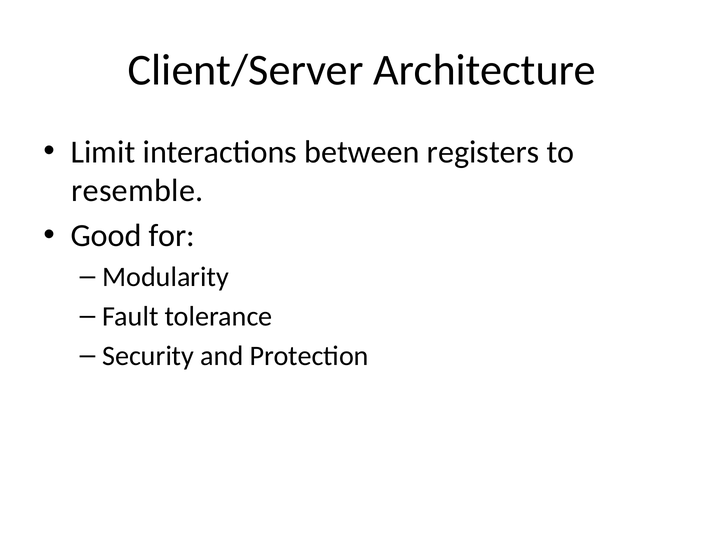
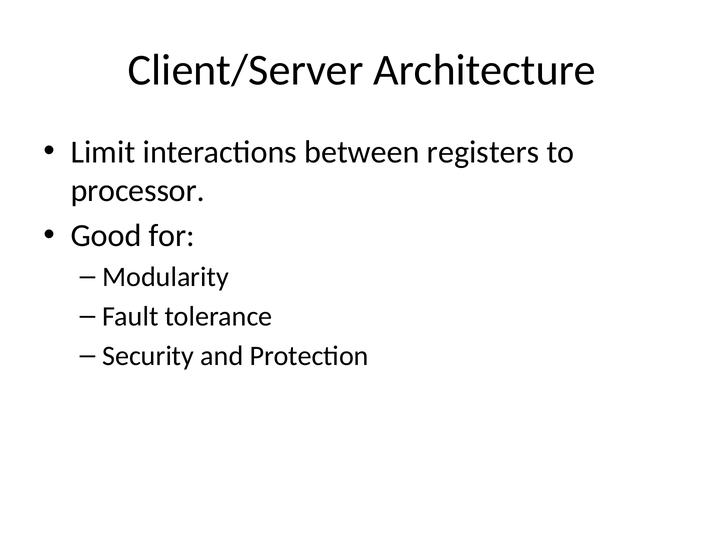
resemble: resemble -> processor
